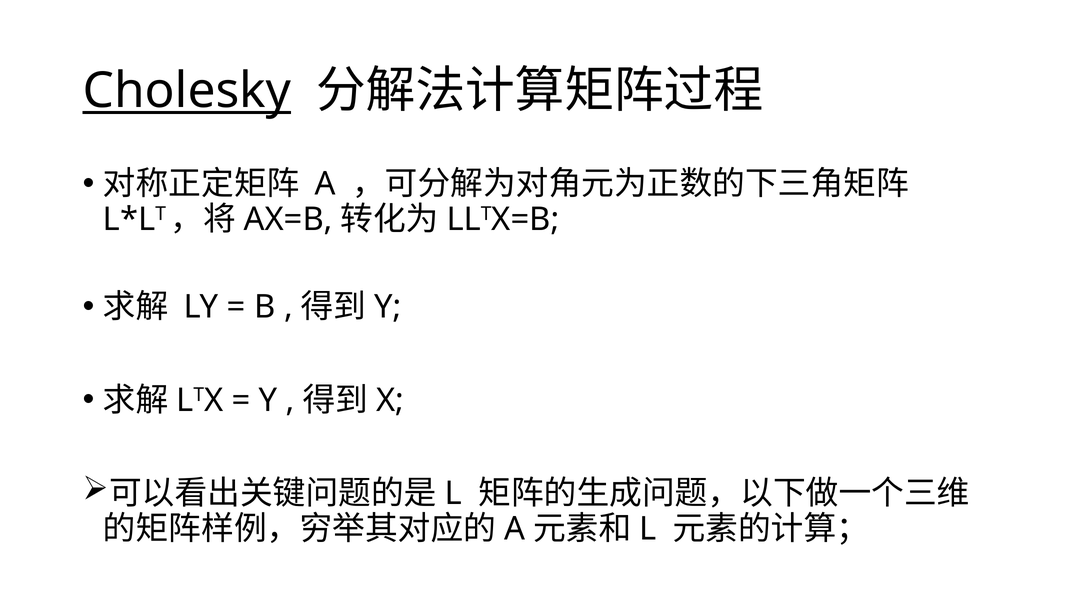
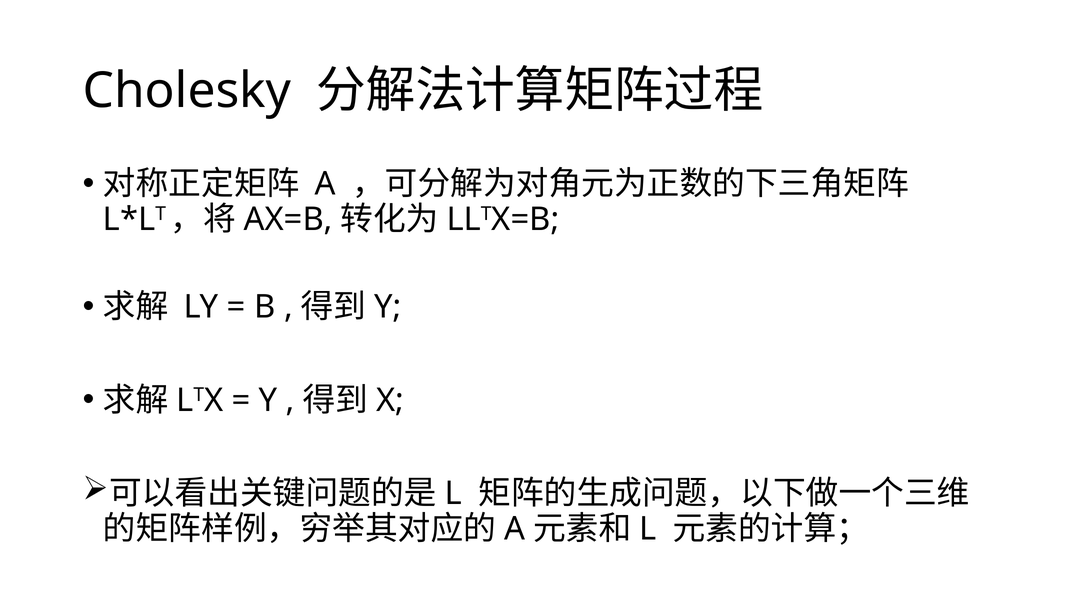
Cholesky underline: present -> none
